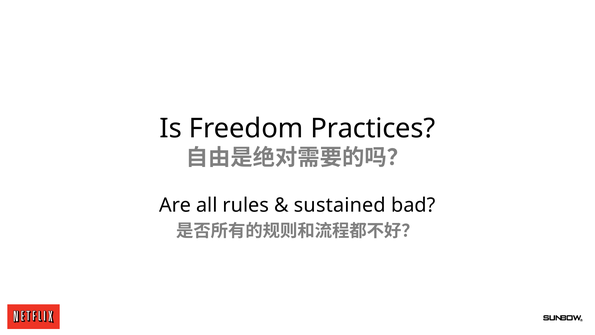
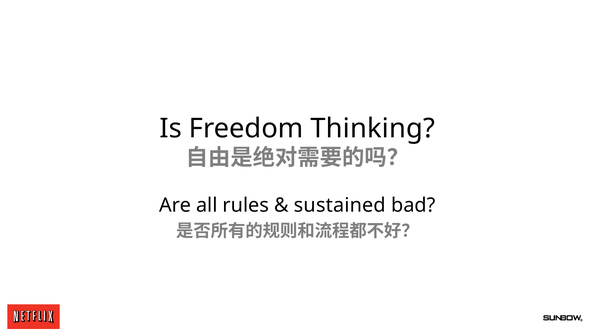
Practices: Practices -> Thinking
